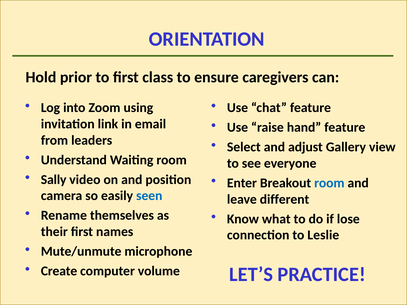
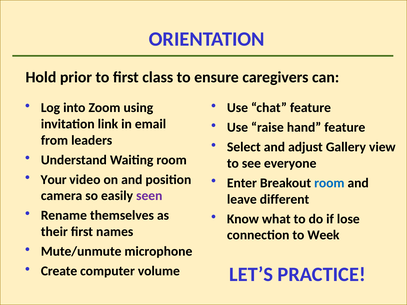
Sally: Sally -> Your
seen colour: blue -> purple
Leslie: Leslie -> Week
